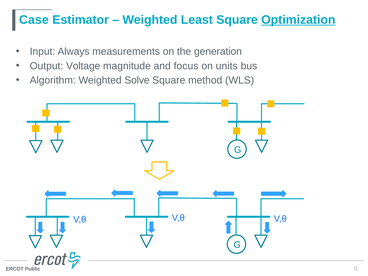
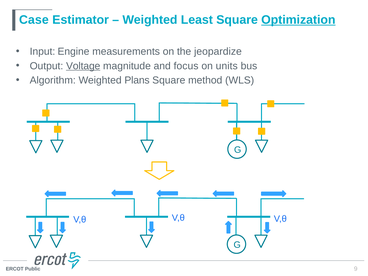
Always: Always -> Engine
generation: generation -> jeopardize
Voltage underline: none -> present
Solve: Solve -> Plans
